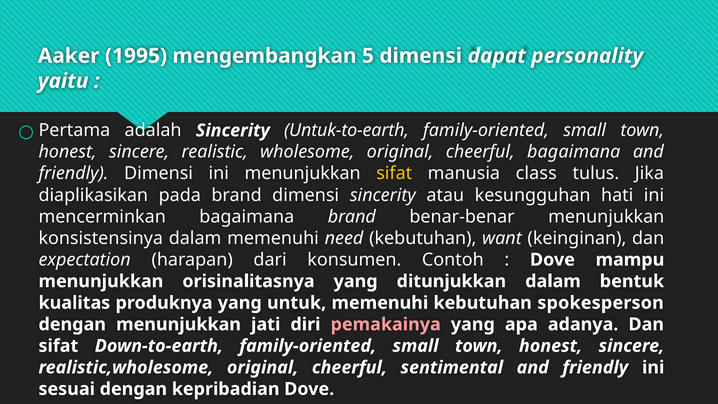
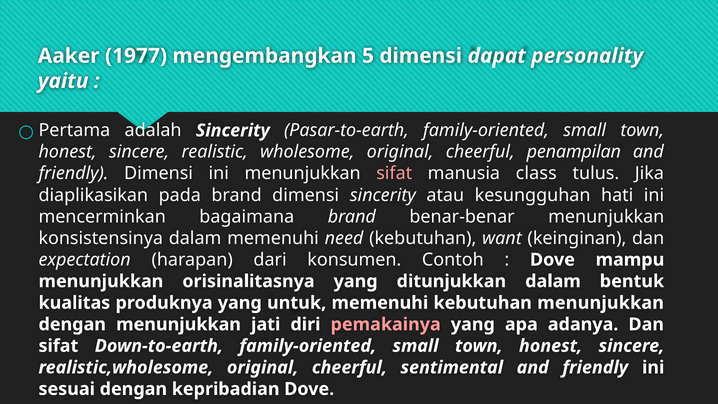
1995: 1995 -> 1977
Untuk-to-earth: Untuk-to-earth -> Pasar-to-earth
cheerful bagaimana: bagaimana -> penampilan
sifat at (394, 173) colour: yellow -> pink
kebutuhan spokesperson: spokesperson -> menunjukkan
